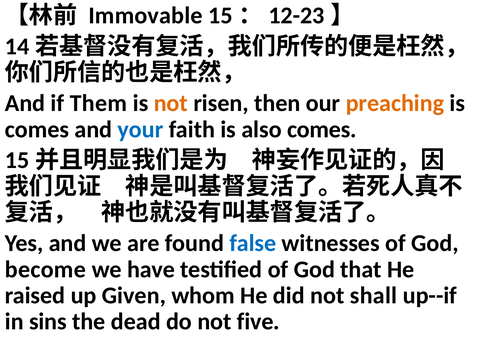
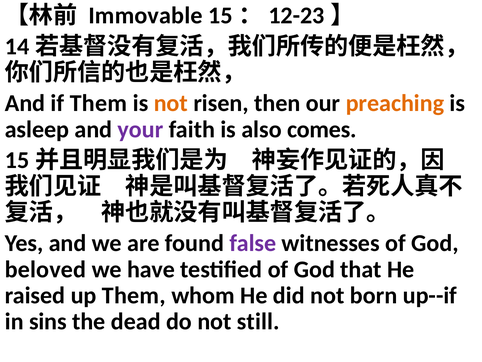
comes at (37, 129): comes -> asleep
your colour: blue -> purple
false colour: blue -> purple
become: become -> beloved
up Given: Given -> Them
shall: shall -> born
five: five -> still
